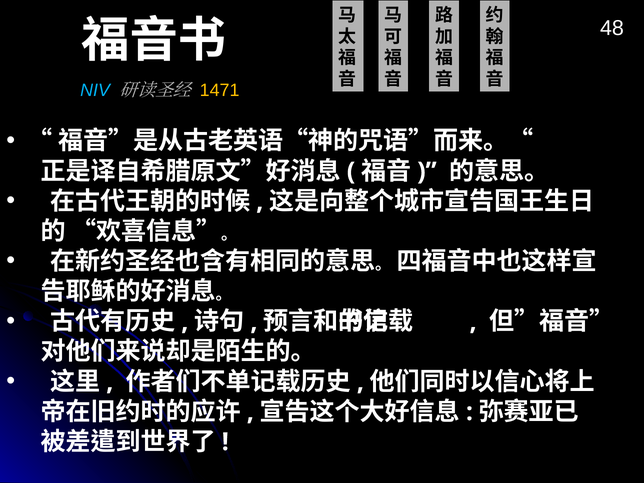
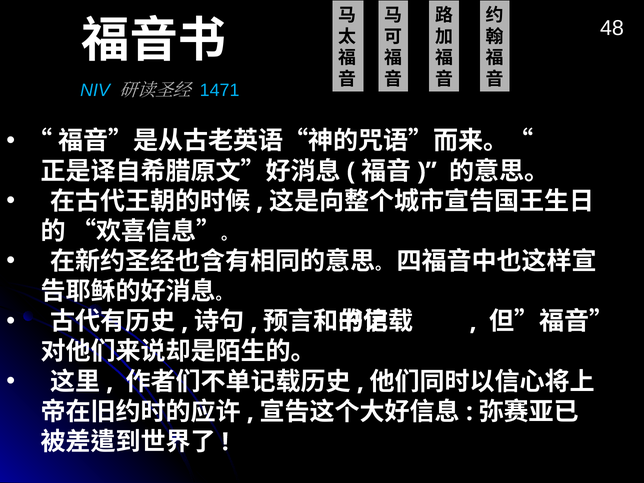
1471 colour: yellow -> light blue
